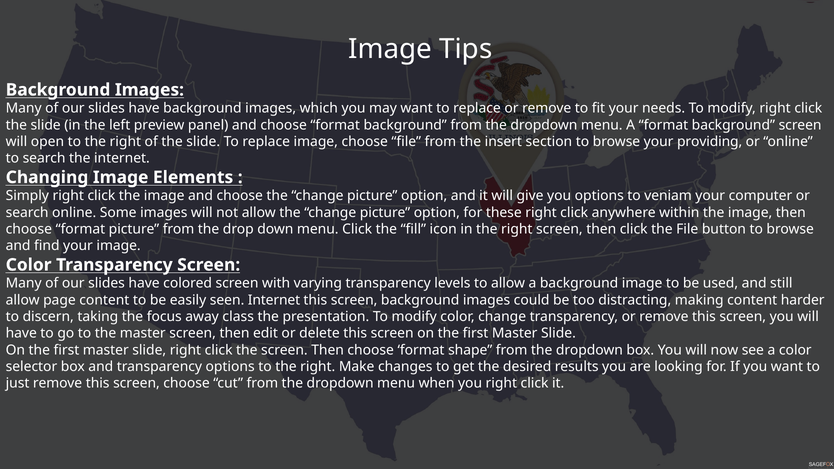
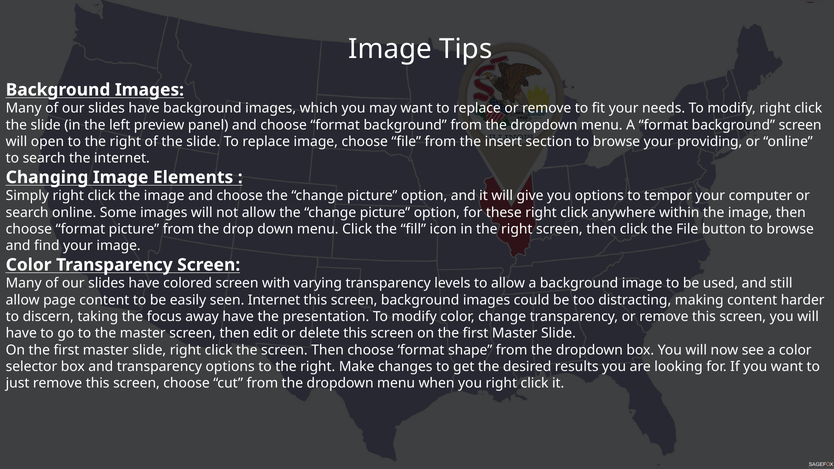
veniam: veniam -> tempor
away class: class -> have
